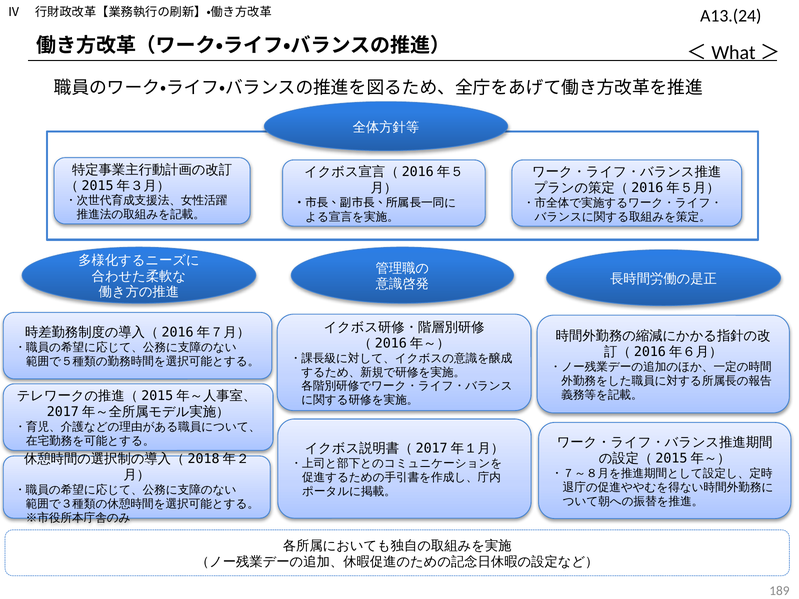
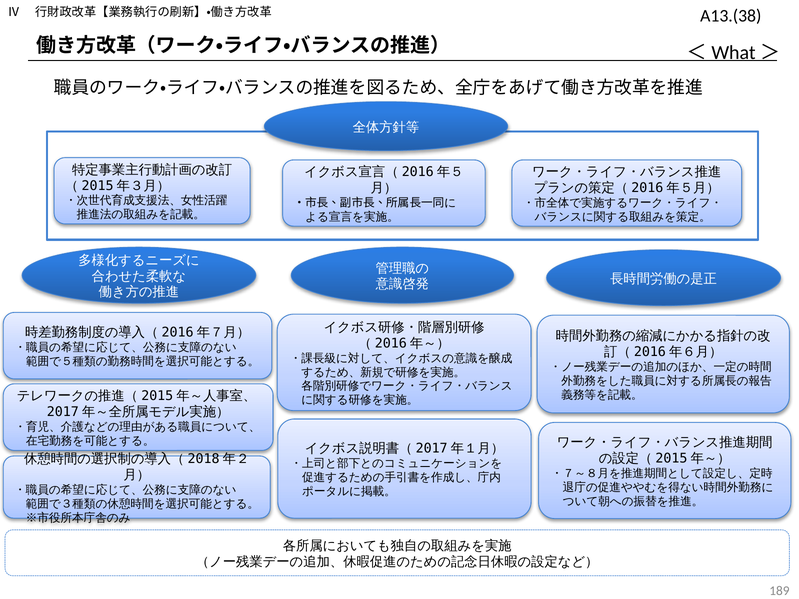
A13.(24: A13.(24 -> A13.(38
